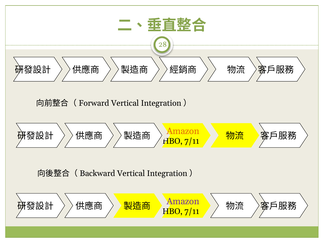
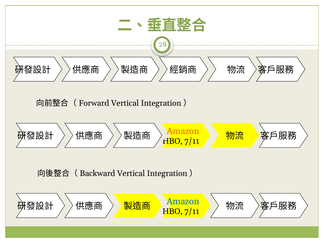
Amazon at (183, 201) colour: purple -> blue
